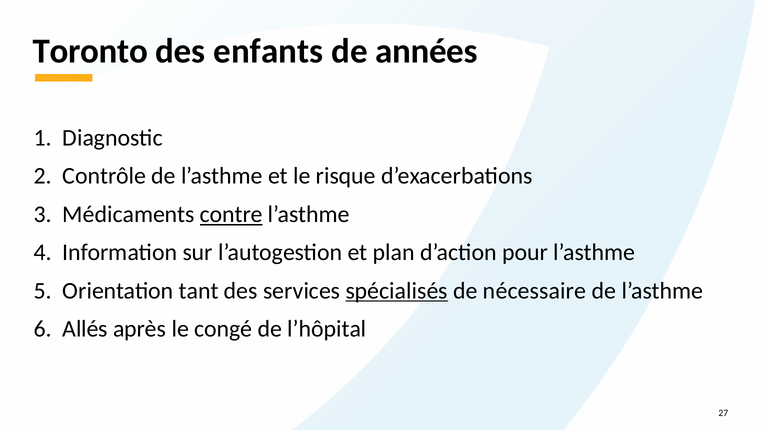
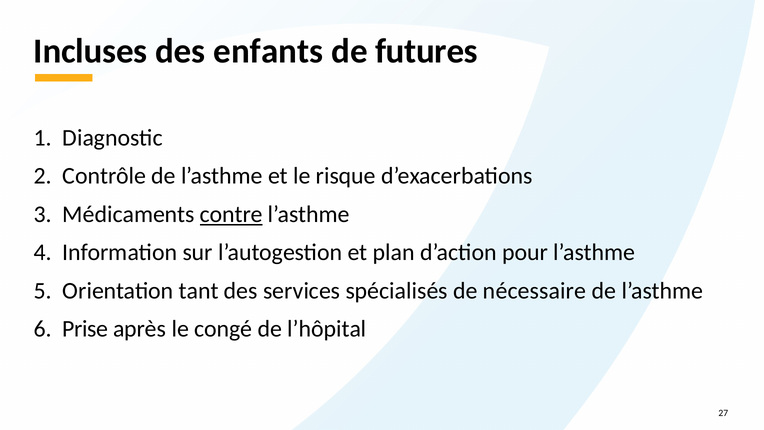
Toronto: Toronto -> Incluses
années: années -> futures
spécialisés underline: present -> none
Allés: Allés -> Prise
